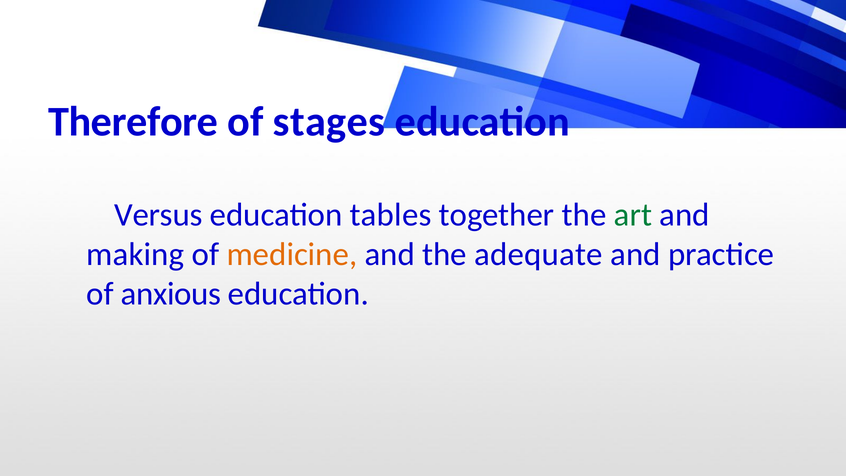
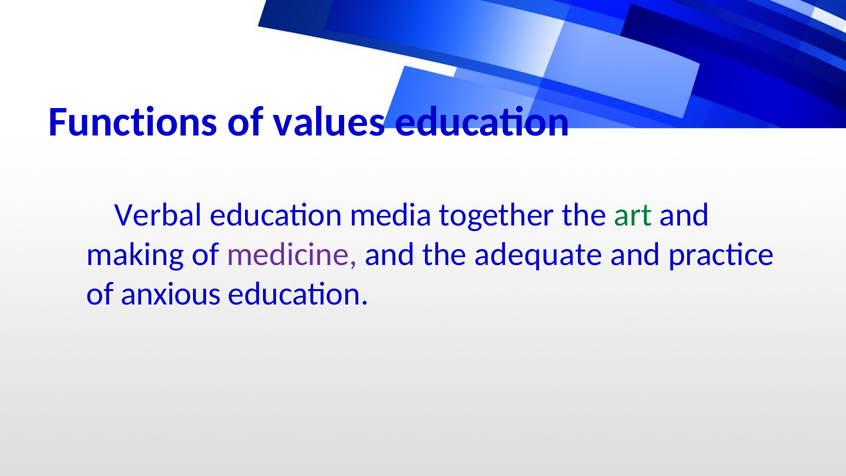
Therefore: Therefore -> Functions
stages: stages -> values
Versus: Versus -> Verbal
tables: tables -> media
medicine colour: orange -> purple
